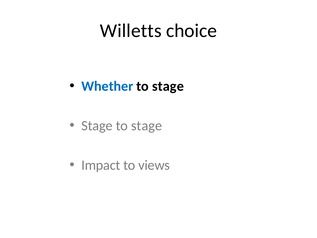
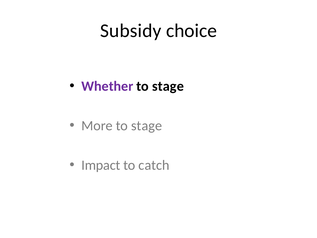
Willetts: Willetts -> Subsidy
Whether colour: blue -> purple
Stage at (97, 126): Stage -> More
views: views -> catch
